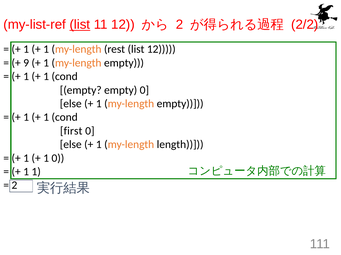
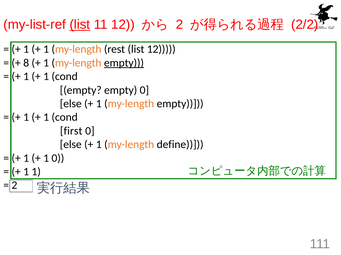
9: 9 -> 8
empty at (124, 63) underline: none -> present
length: length -> define
